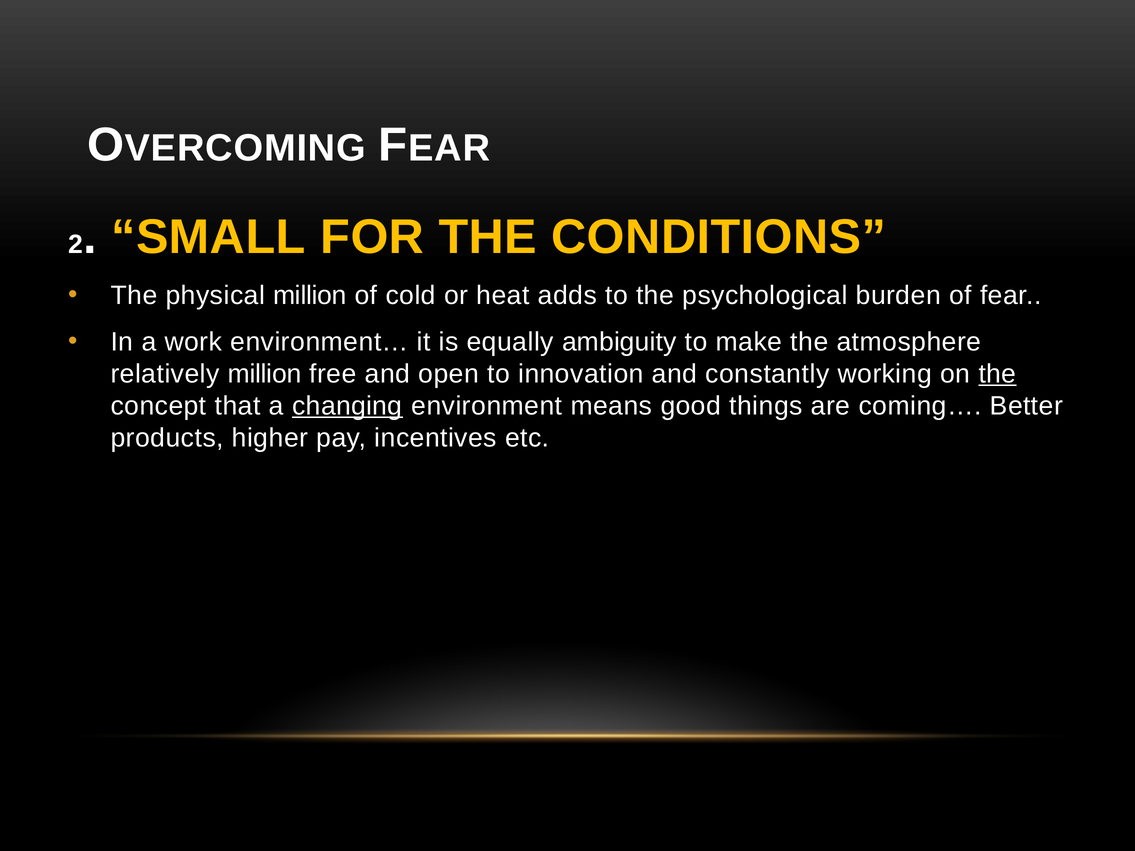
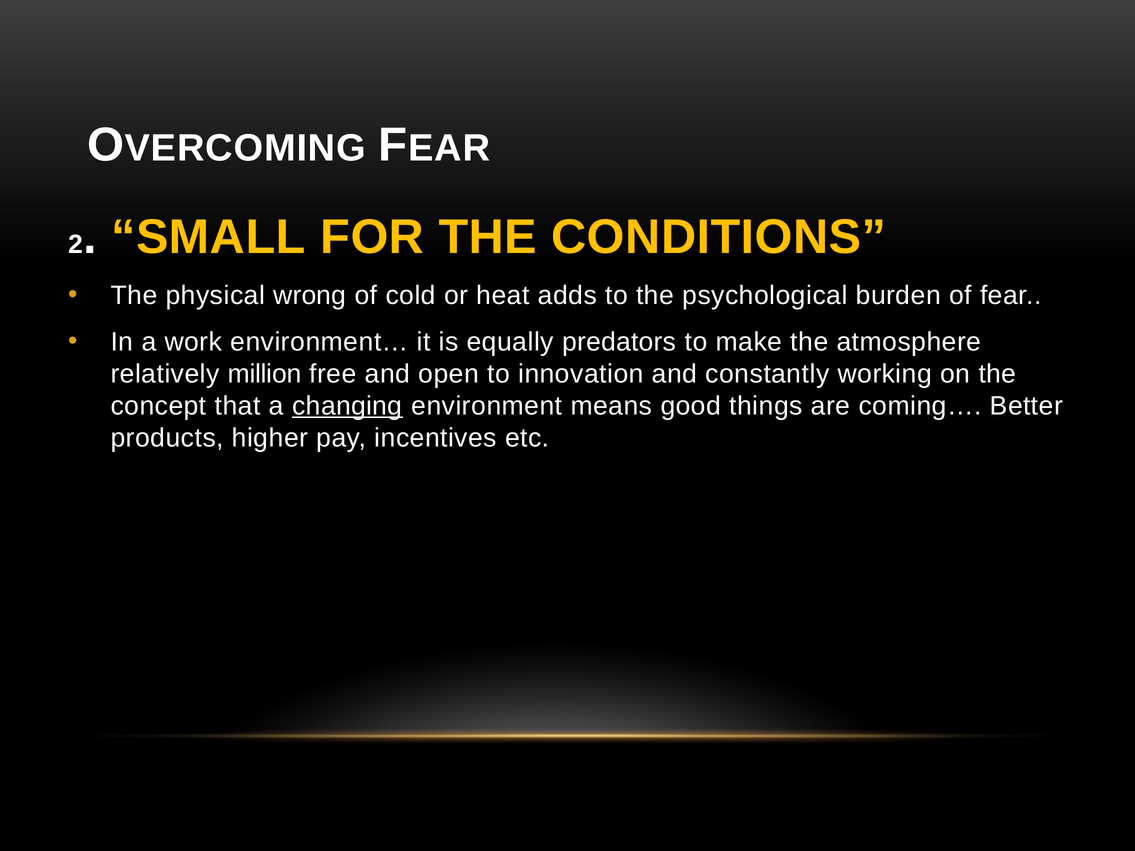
physical million: million -> wrong
ambiguity: ambiguity -> predators
the at (997, 374) underline: present -> none
